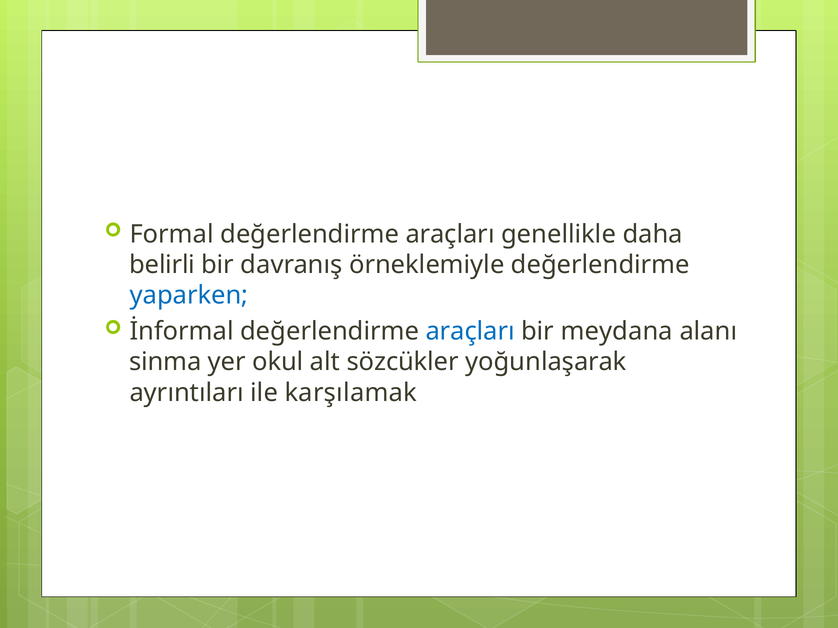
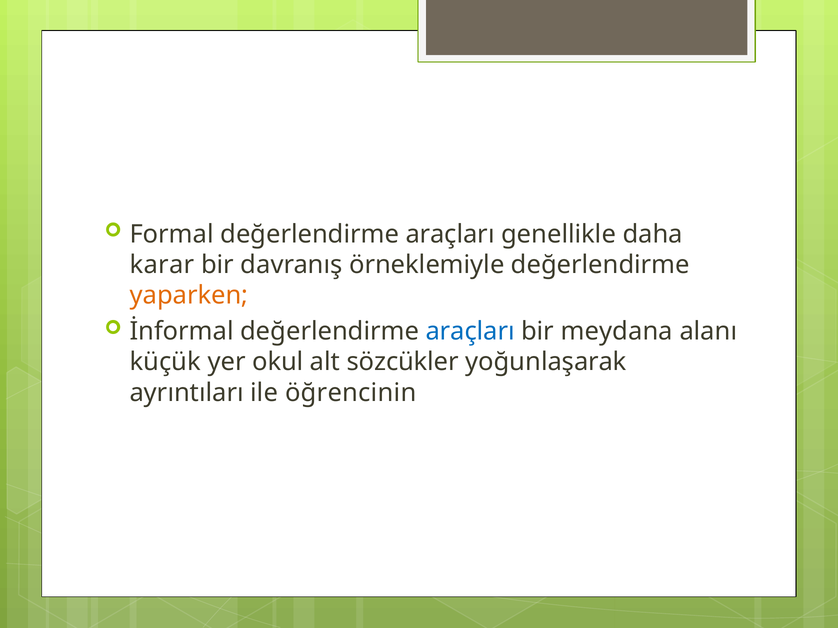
belirli: belirli -> karar
yaparken colour: blue -> orange
sinma: sinma -> küçük
karşılamak: karşılamak -> öğrencinin
